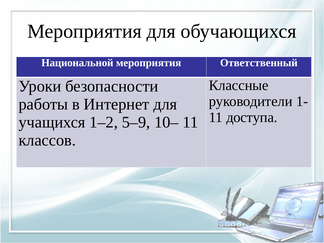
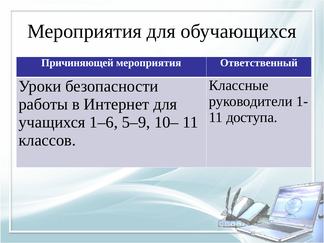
Национальной: Национальной -> Причиняющей
1–2: 1–2 -> 1–6
